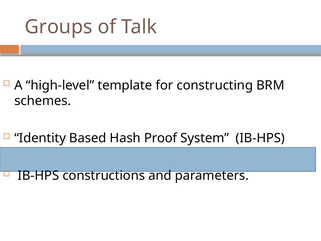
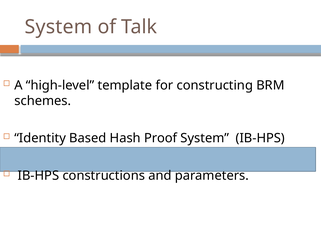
Groups at (59, 27): Groups -> System
